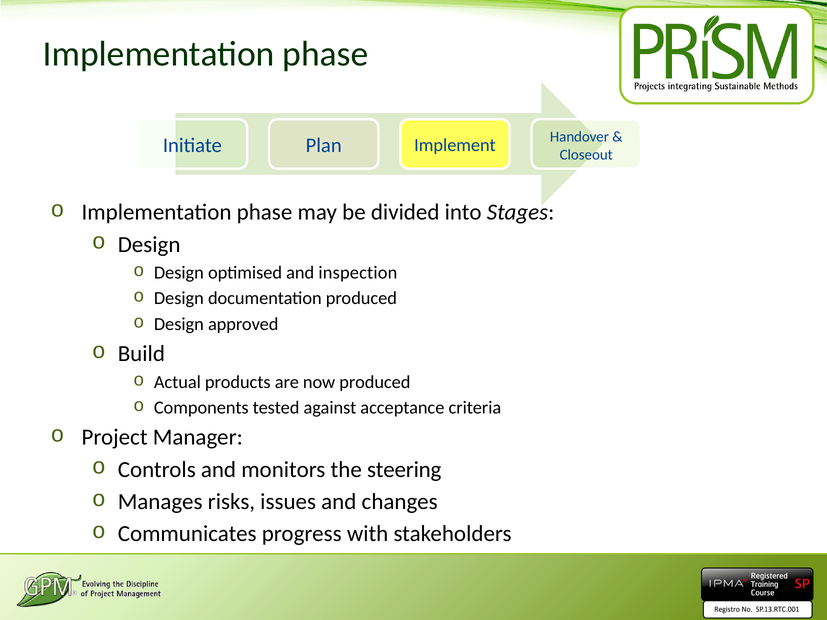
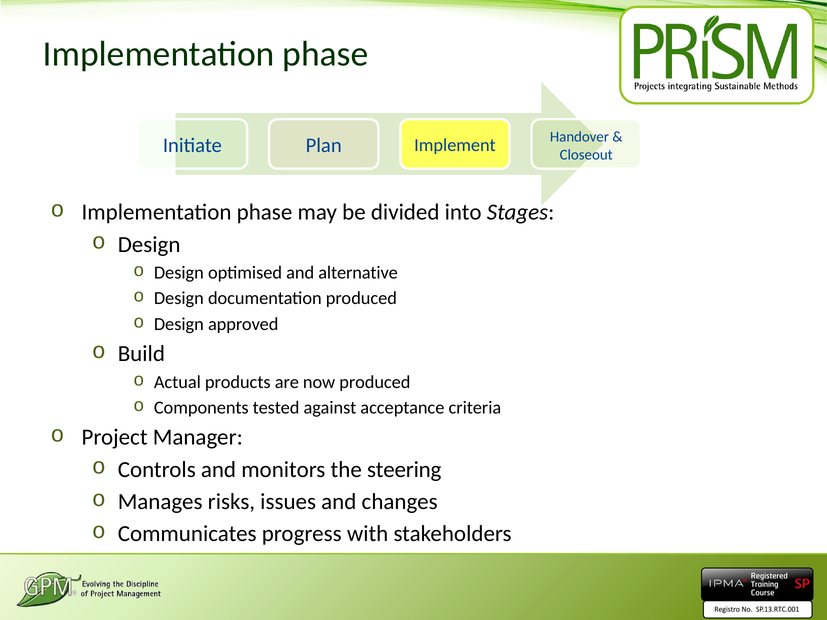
inspection: inspection -> alternative
